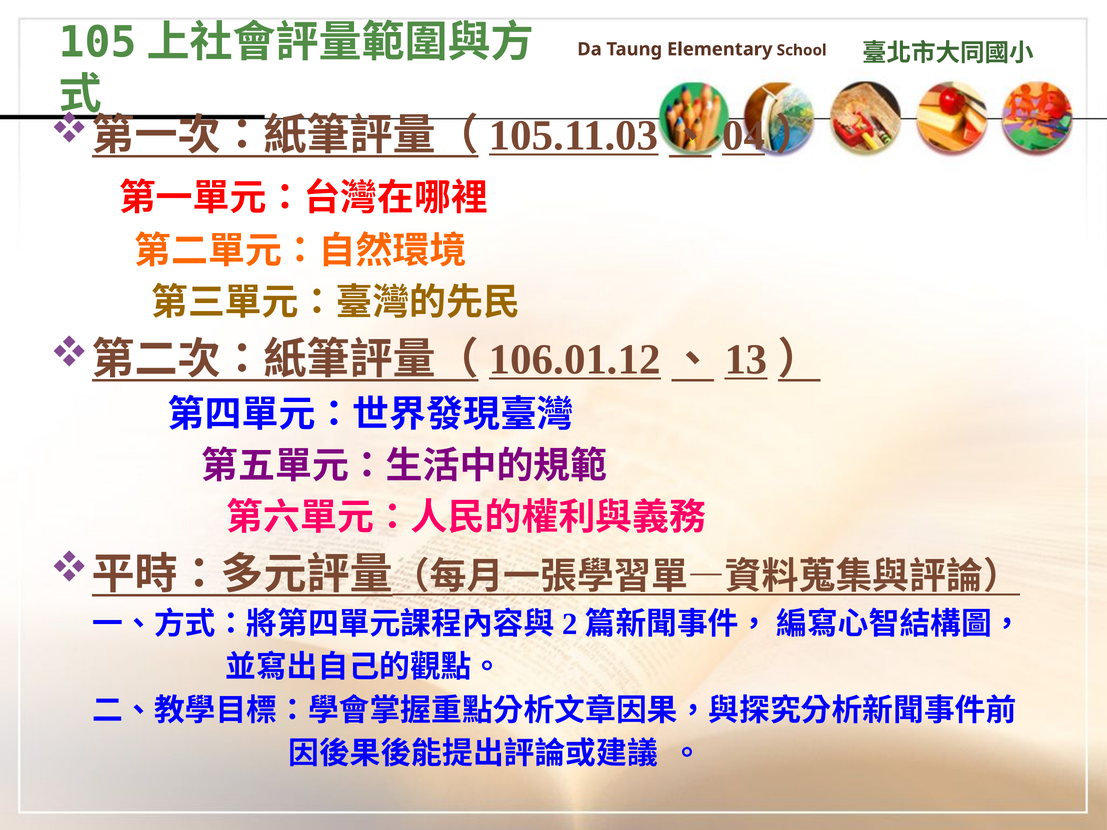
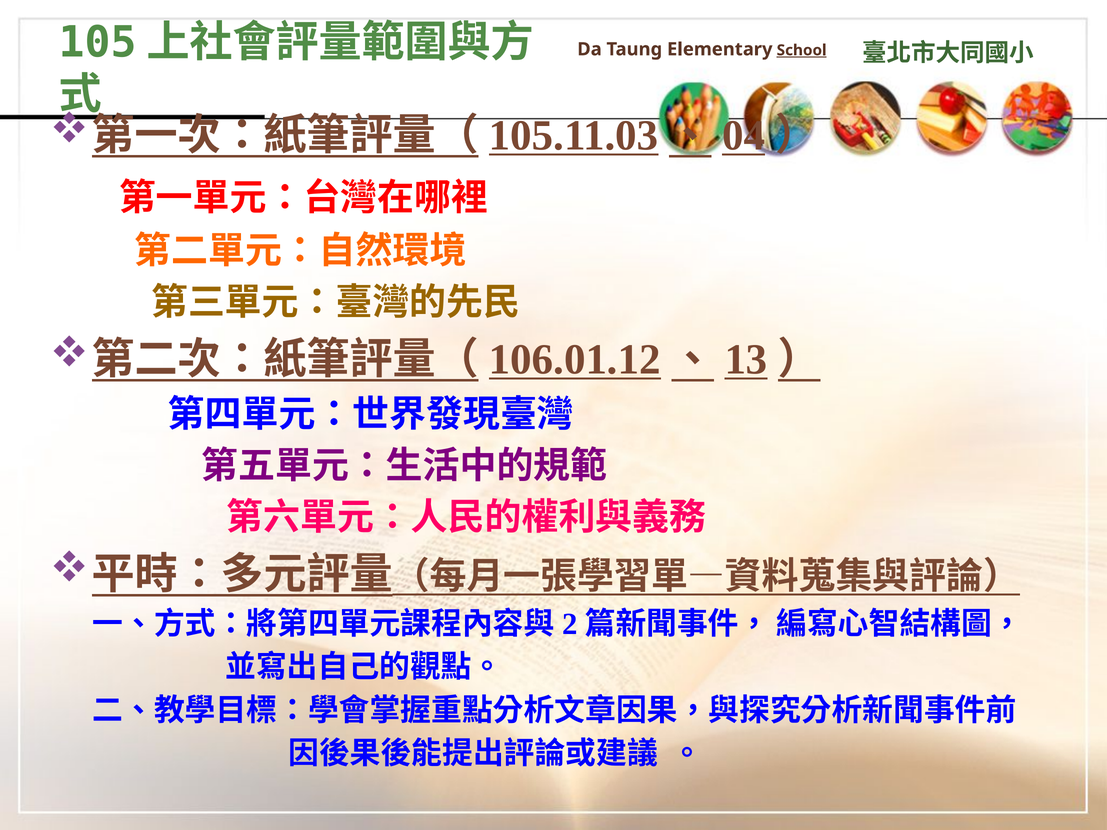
School underline: none -> present
